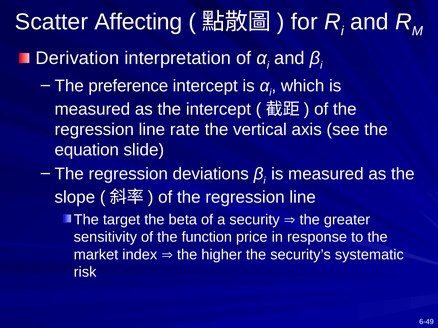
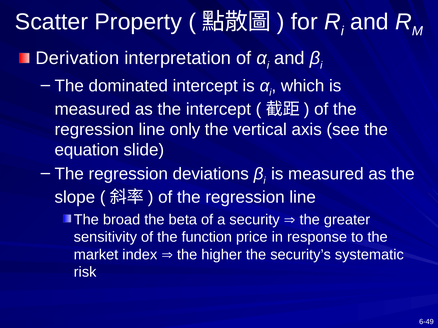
Affecting: Affecting -> Property
preference: preference -> dominated
rate: rate -> only
target: target -> broad
